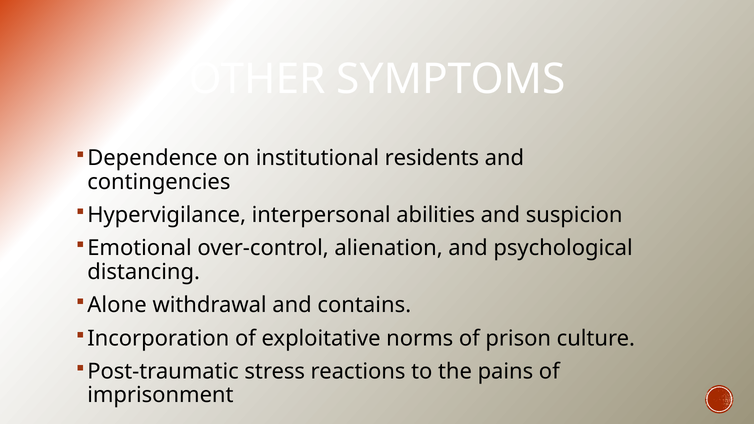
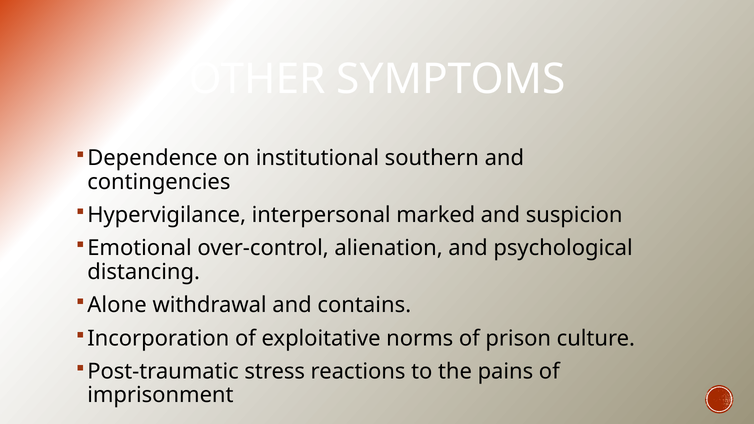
residents: residents -> southern
abilities: abilities -> marked
